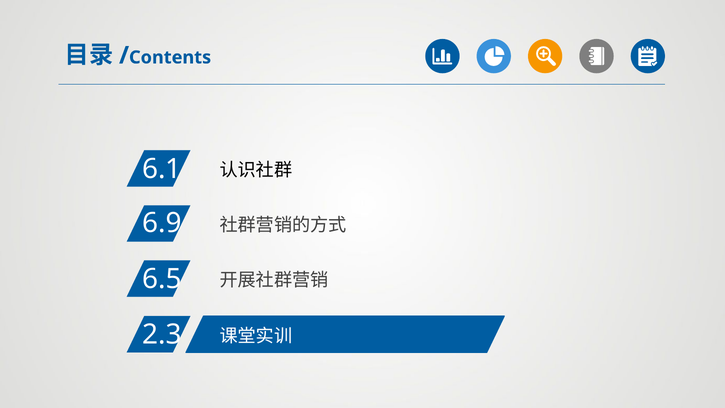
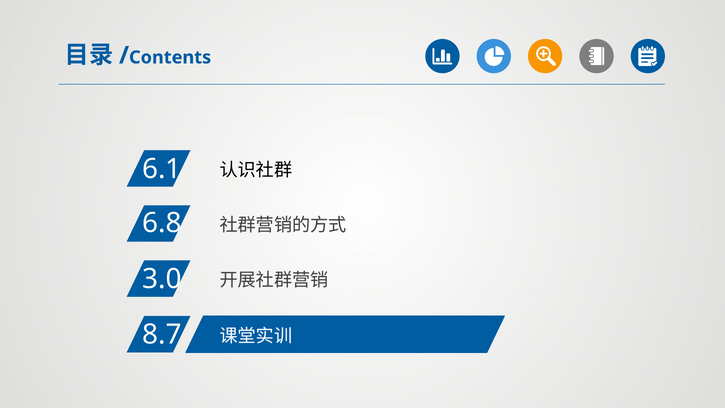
6.9: 6.9 -> 6.8
6.5: 6.5 -> 3.0
2.3: 2.3 -> 8.7
